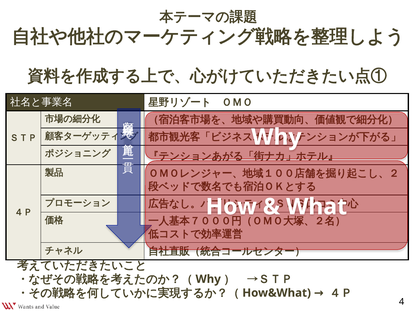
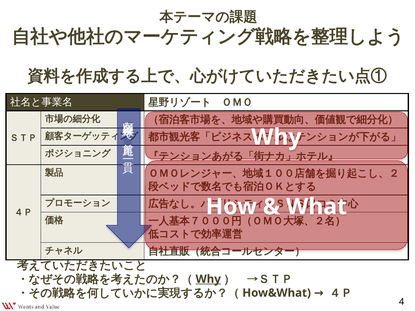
Why at (208, 279) underline: none -> present
